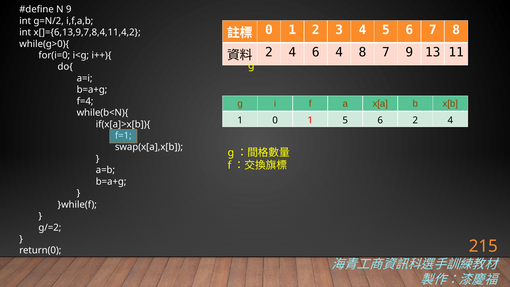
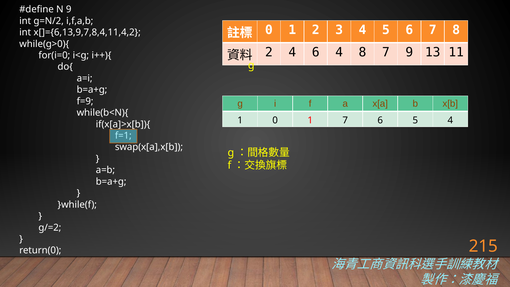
f=4: f=4 -> f=9
1 5: 5 -> 7
6 2: 2 -> 5
